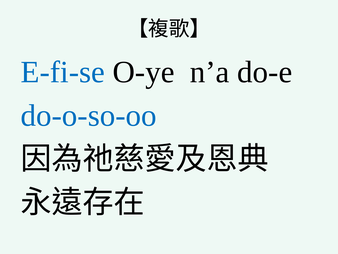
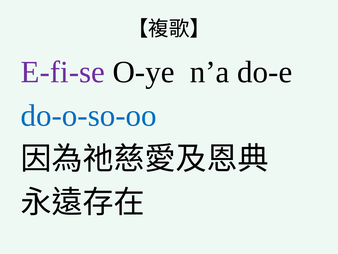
E-fi-se colour: blue -> purple
